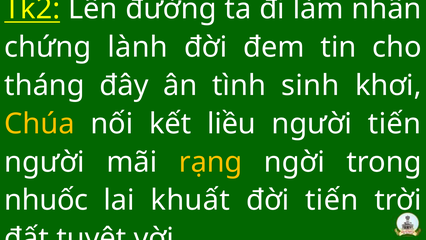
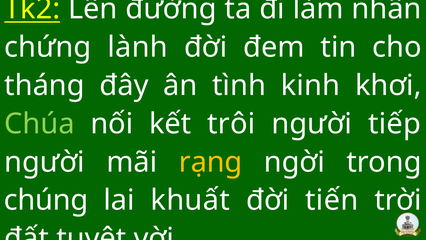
sinh: sinh -> kinh
Chúa colour: yellow -> light green
liều: liều -> trôi
người tiến: tiến -> tiếp
nhuốc: nhuốc -> chúng
